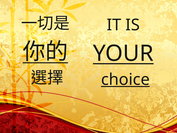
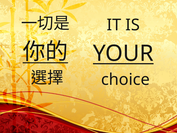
choice underline: present -> none
